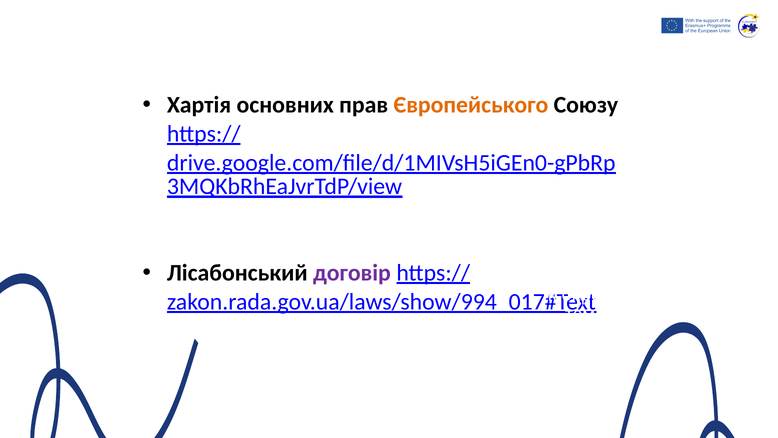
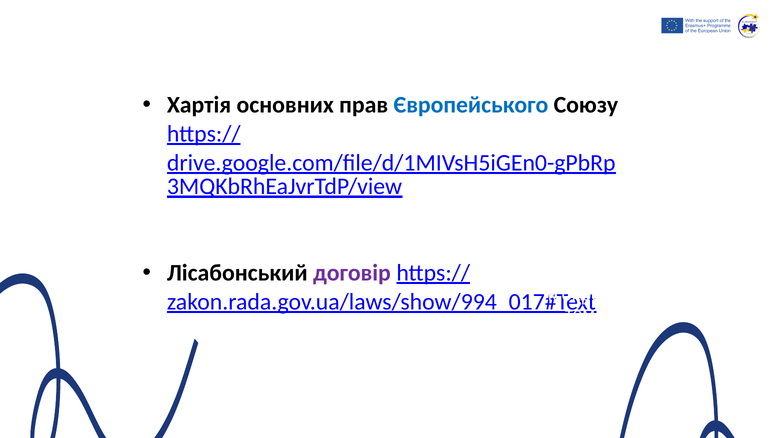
Європейського colour: orange -> blue
